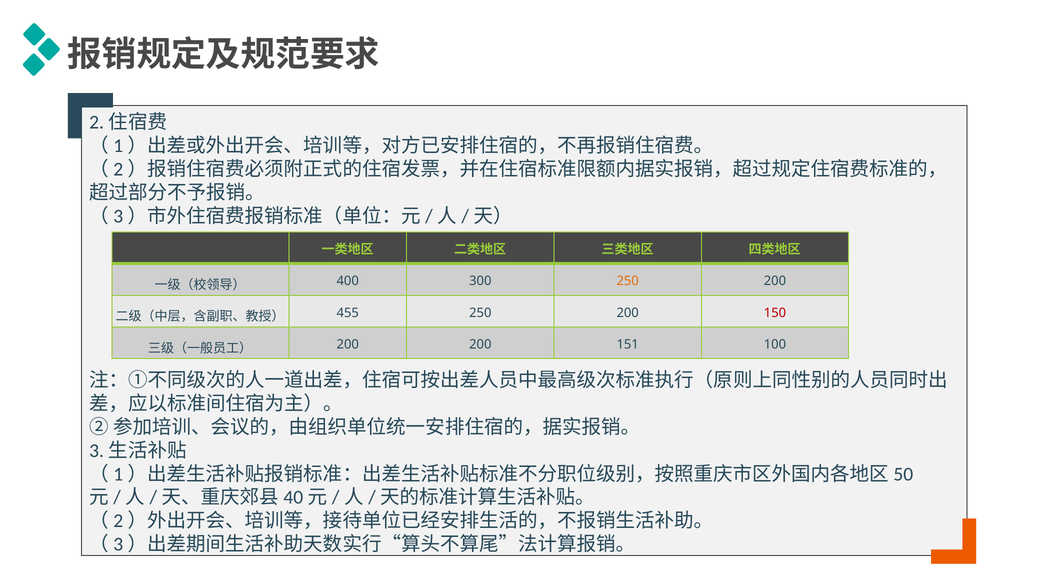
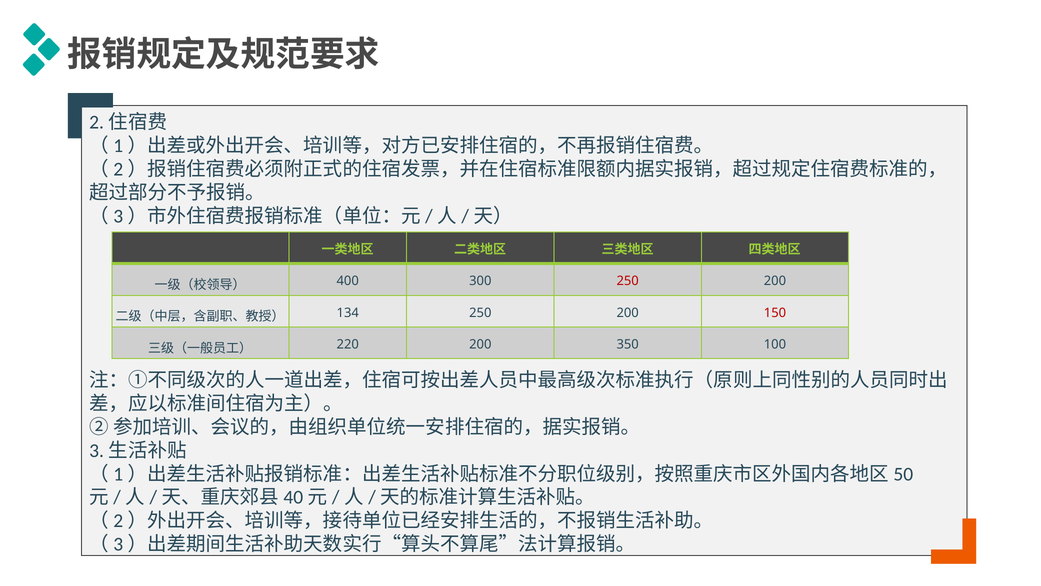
250 at (628, 281) colour: orange -> red
455: 455 -> 134
200 at (348, 344): 200 -> 220
151: 151 -> 350
